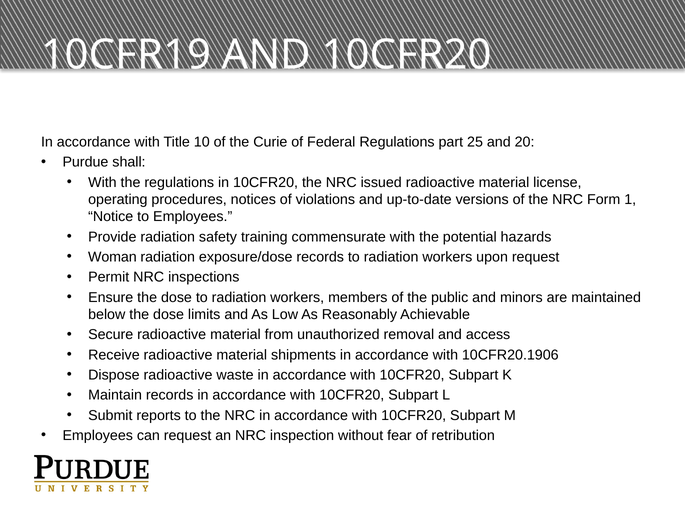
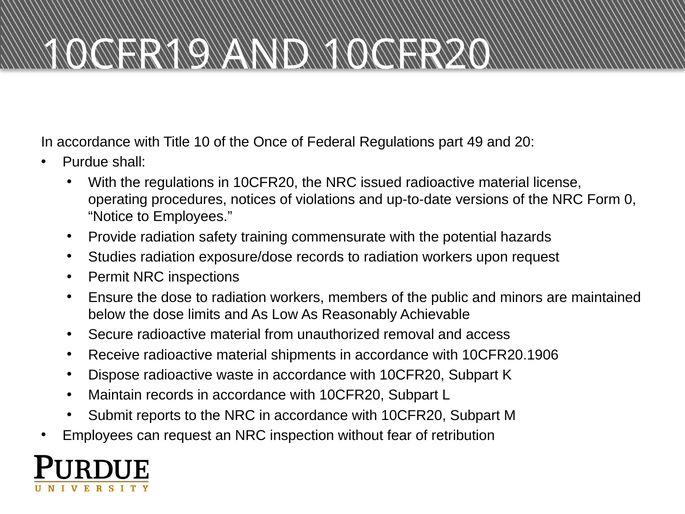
Curie: Curie -> Once
25: 25 -> 49
1: 1 -> 0
Woman: Woman -> Studies
